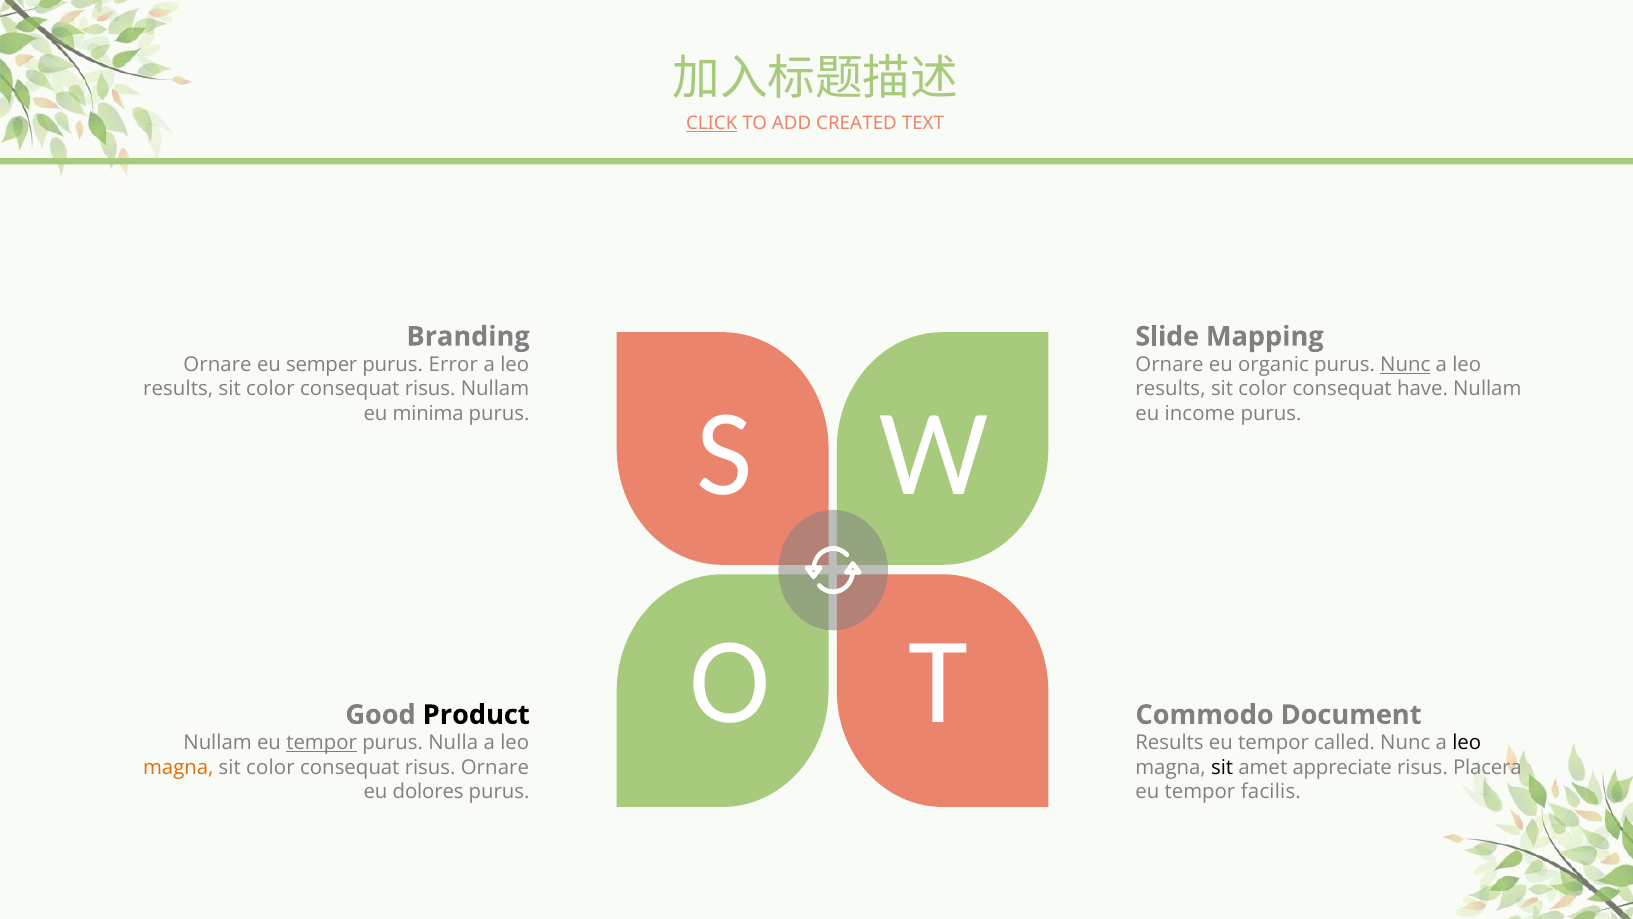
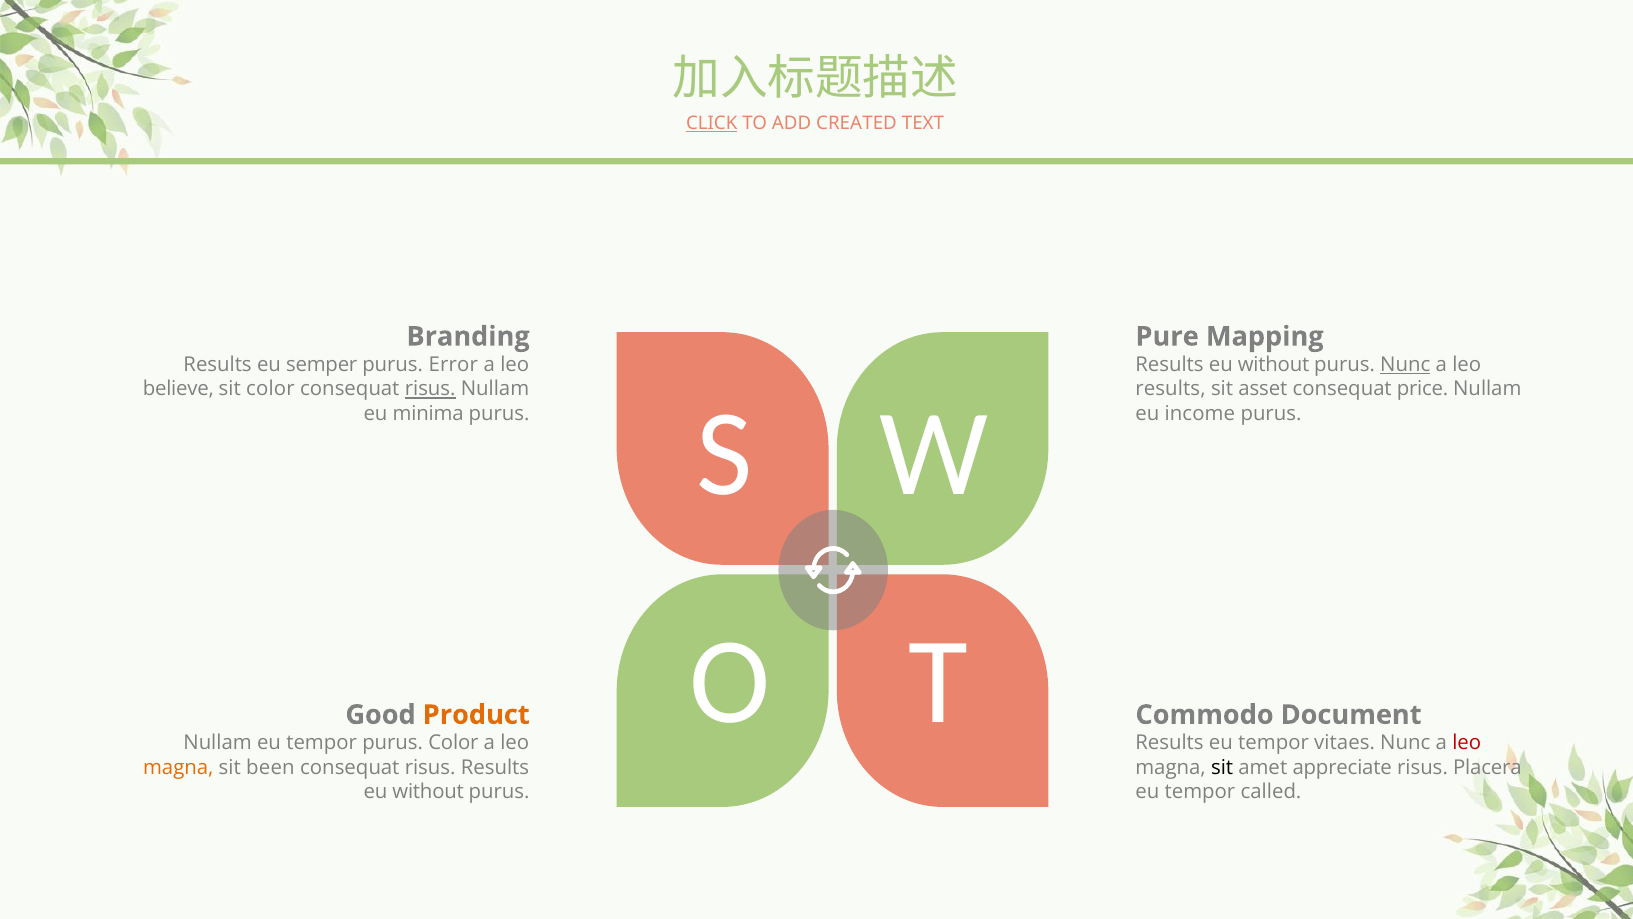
Slide: Slide -> Pure
Ornare at (218, 365): Ornare -> Results
Ornare at (1169, 365): Ornare -> Results
organic at (1273, 365): organic -> without
results at (178, 389): results -> believe
risus at (430, 389) underline: none -> present
color at (1263, 389): color -> asset
have: have -> price
Product colour: black -> orange
tempor at (322, 743) underline: present -> none
purus Nulla: Nulla -> Color
called: called -> vitaes
leo at (1467, 743) colour: black -> red
color at (270, 767): color -> been
risus Ornare: Ornare -> Results
dolores at (428, 792): dolores -> without
facilis: facilis -> called
